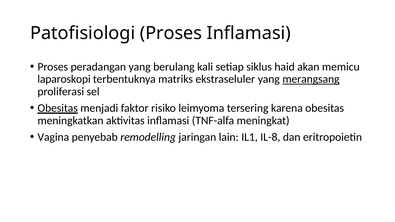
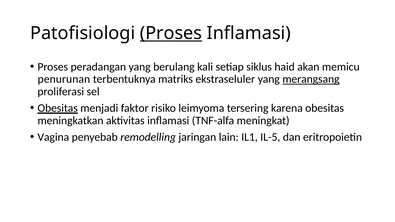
Proses at (171, 33) underline: none -> present
laparoskopi: laparoskopi -> penurunan
IL-8: IL-8 -> IL-5
